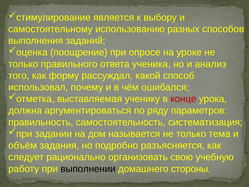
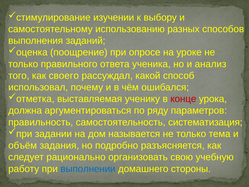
является: является -> изучении
форму: форму -> своего
выполнении colour: black -> blue
